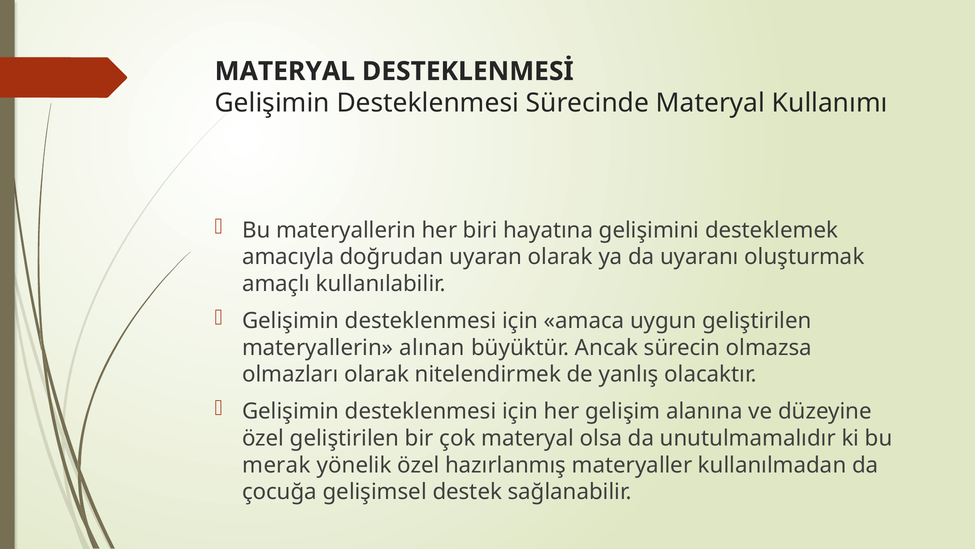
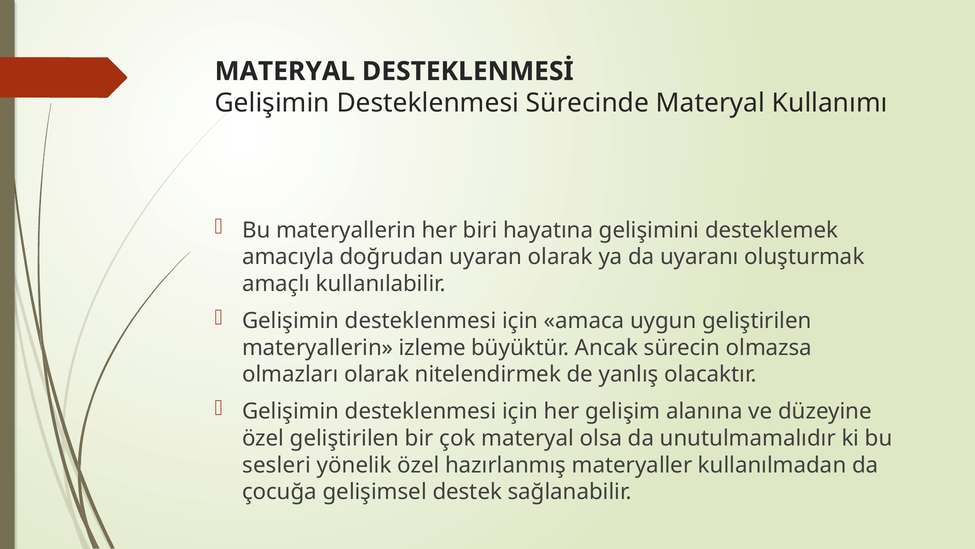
alınan: alınan -> izleme
merak: merak -> sesleri
